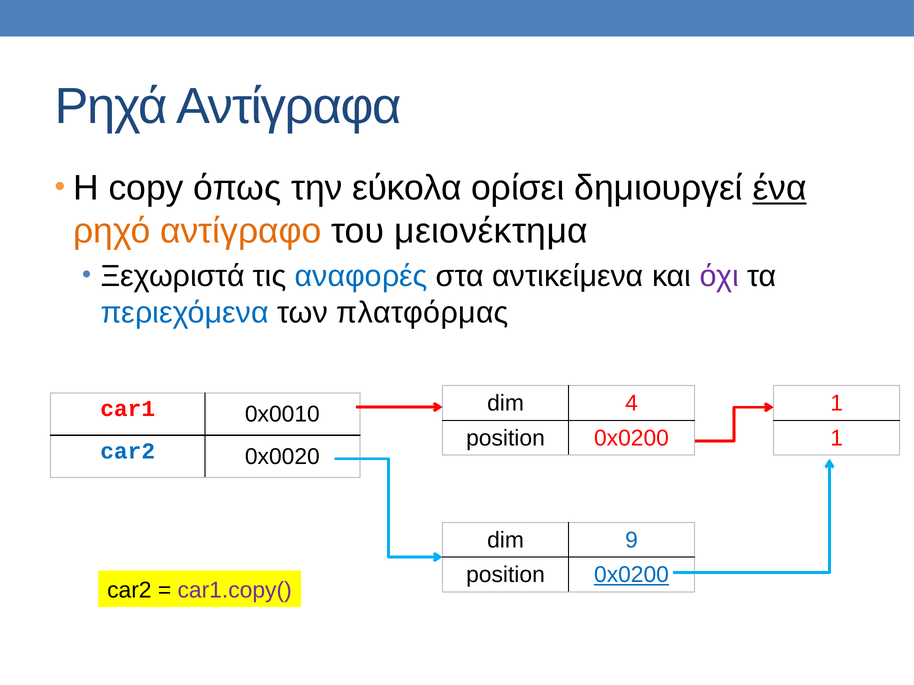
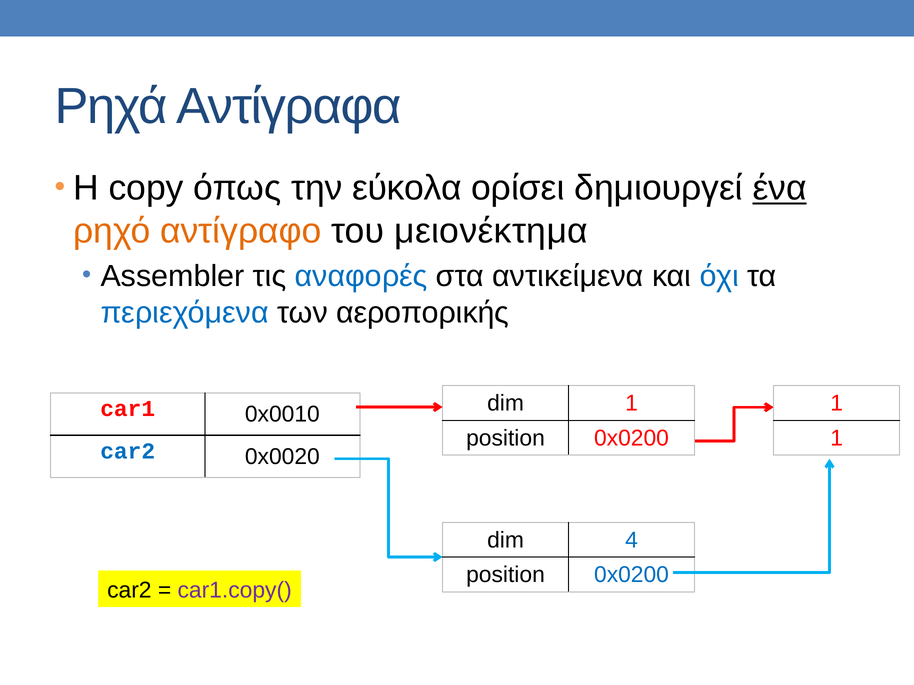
Ξεχωριστά: Ξεχωριστά -> Assembler
όχι colour: purple -> blue
πλατφόρμας: πλατφόρμας -> αεροπορικής
dim 4: 4 -> 1
9: 9 -> 4
0x0200 at (631, 575) underline: present -> none
